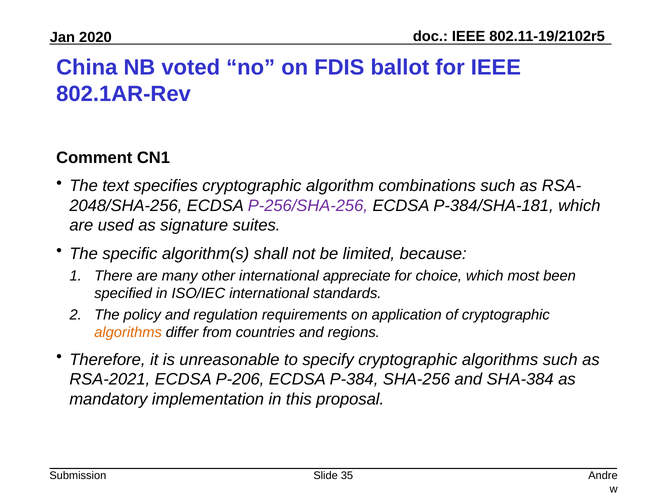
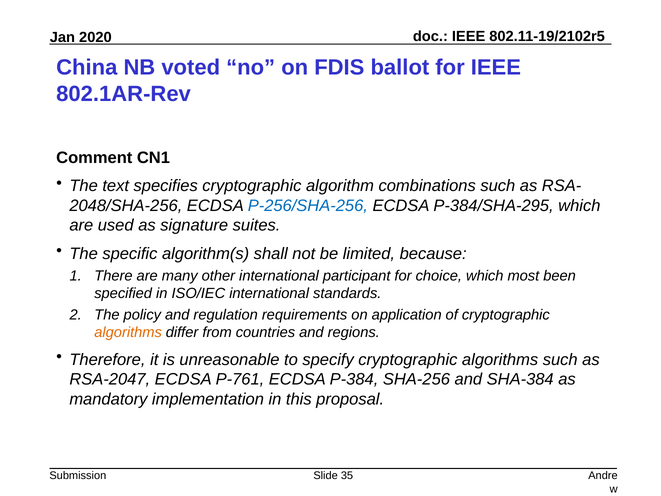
P-256/SHA-256 colour: purple -> blue
P-384/SHA-181: P-384/SHA-181 -> P-384/SHA-295
appreciate: appreciate -> participant
RSA-2021: RSA-2021 -> RSA-2047
P-206: P-206 -> P-761
